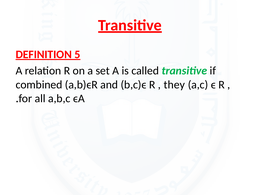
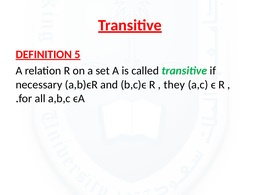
combined: combined -> necessary
